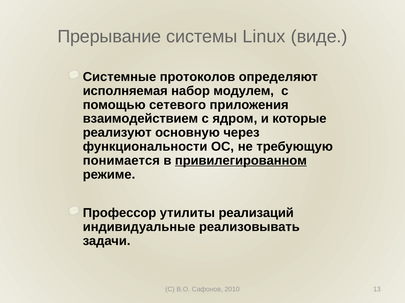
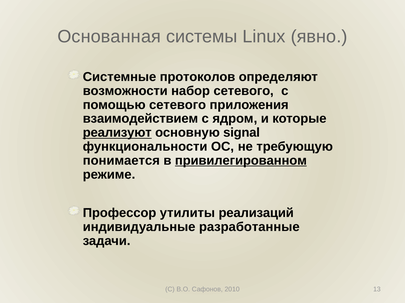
Прерывание: Прерывание -> Основанная
виде: виде -> явно
исполняемая: исполняемая -> возможности
набор модулем: модулем -> сетевого
реализуют underline: none -> present
через: через -> signal
реализовывать: реализовывать -> разработанные
